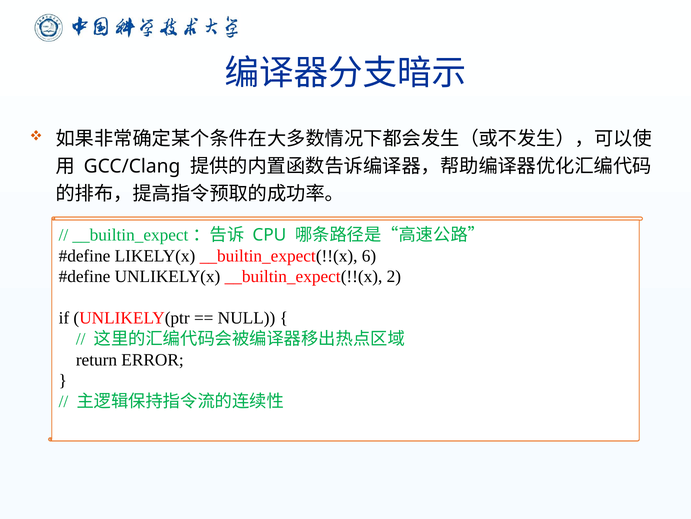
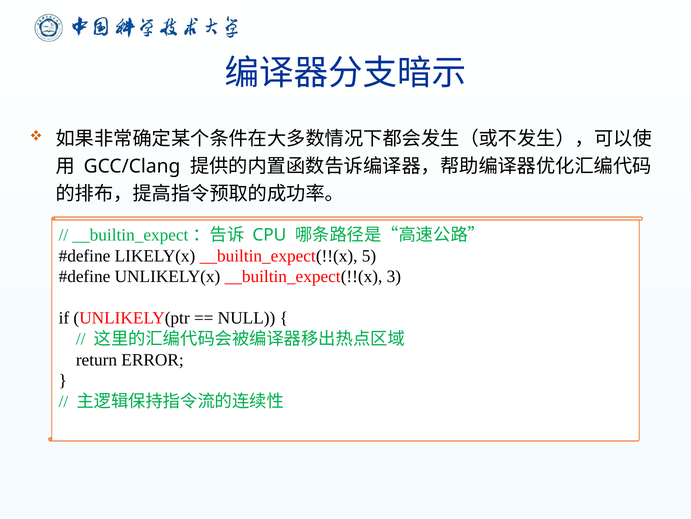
6: 6 -> 5
2: 2 -> 3
